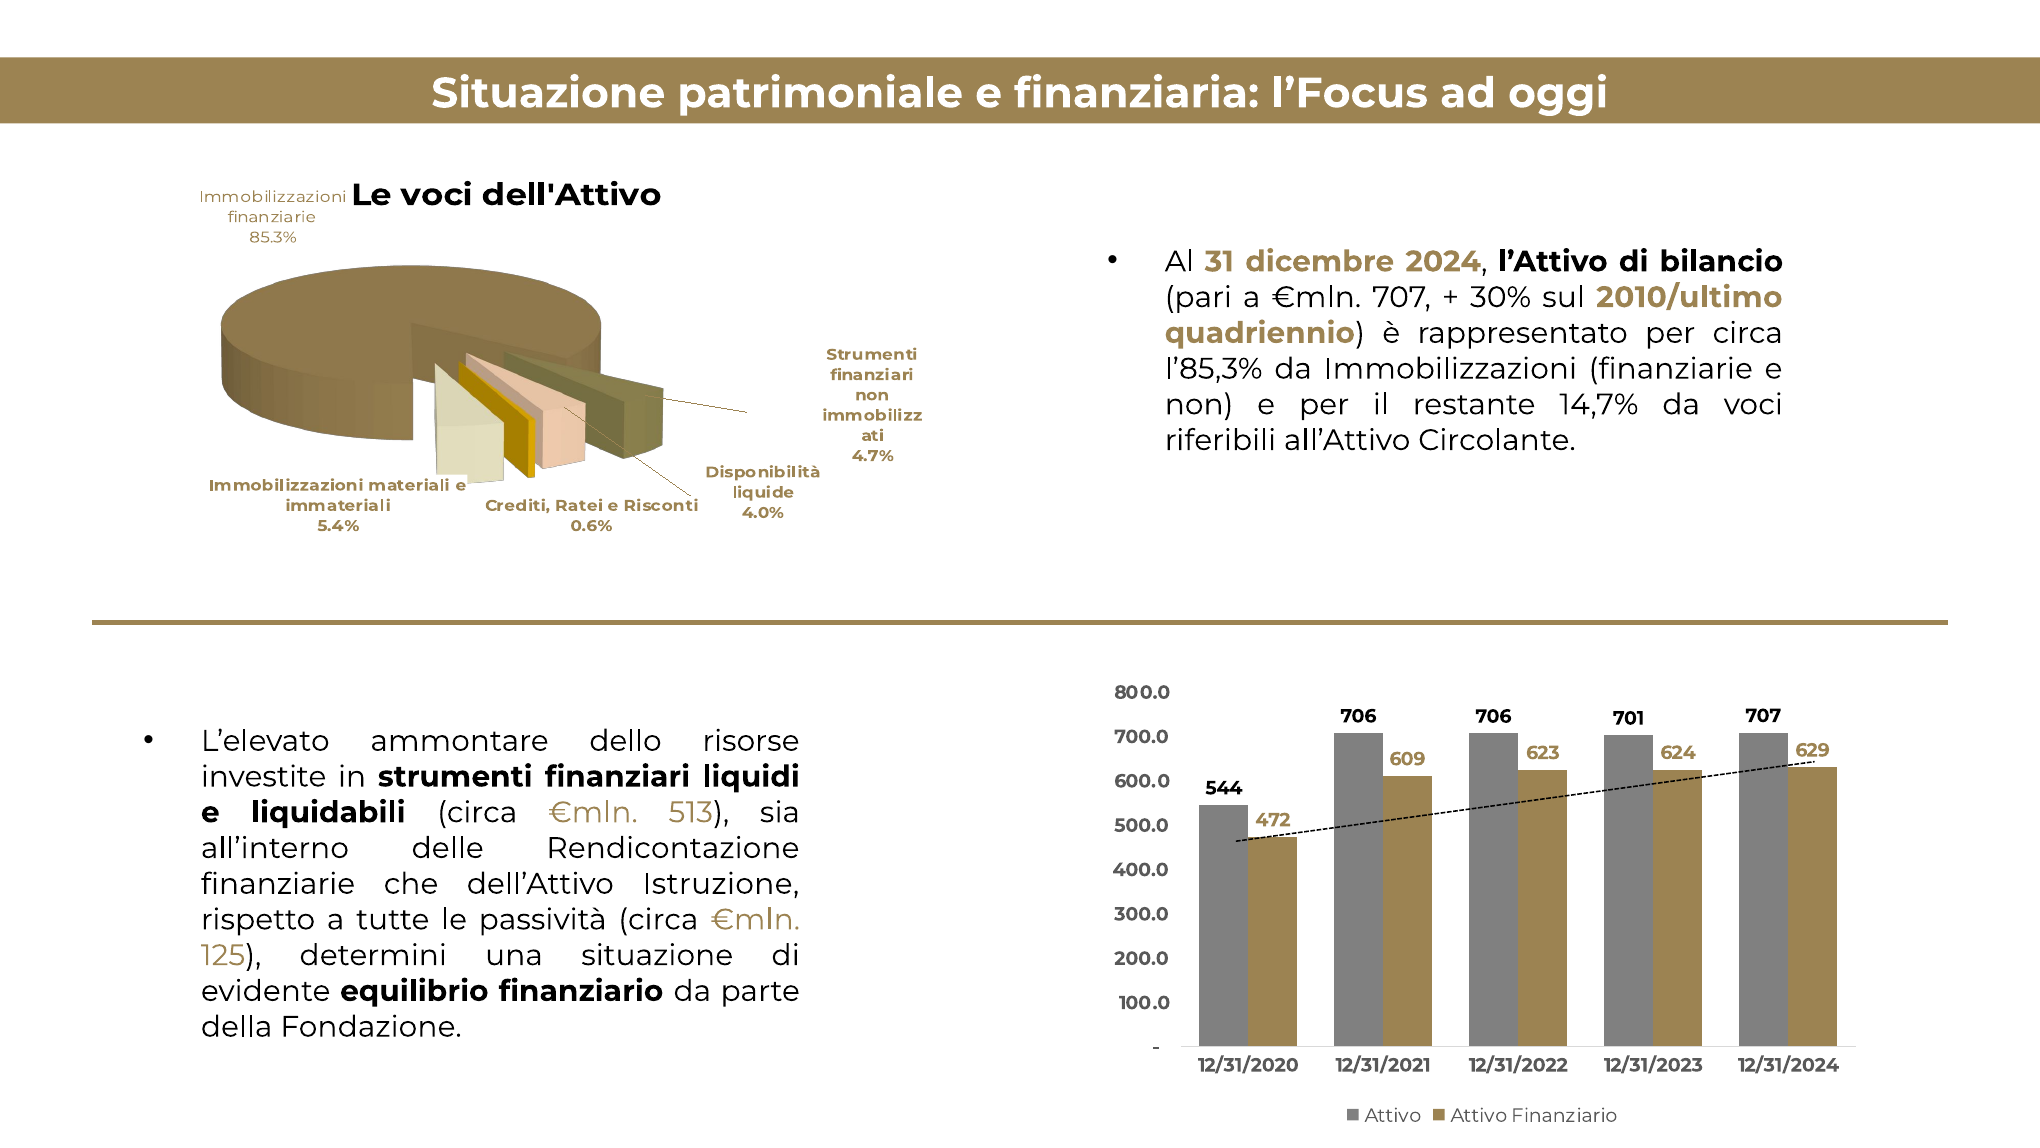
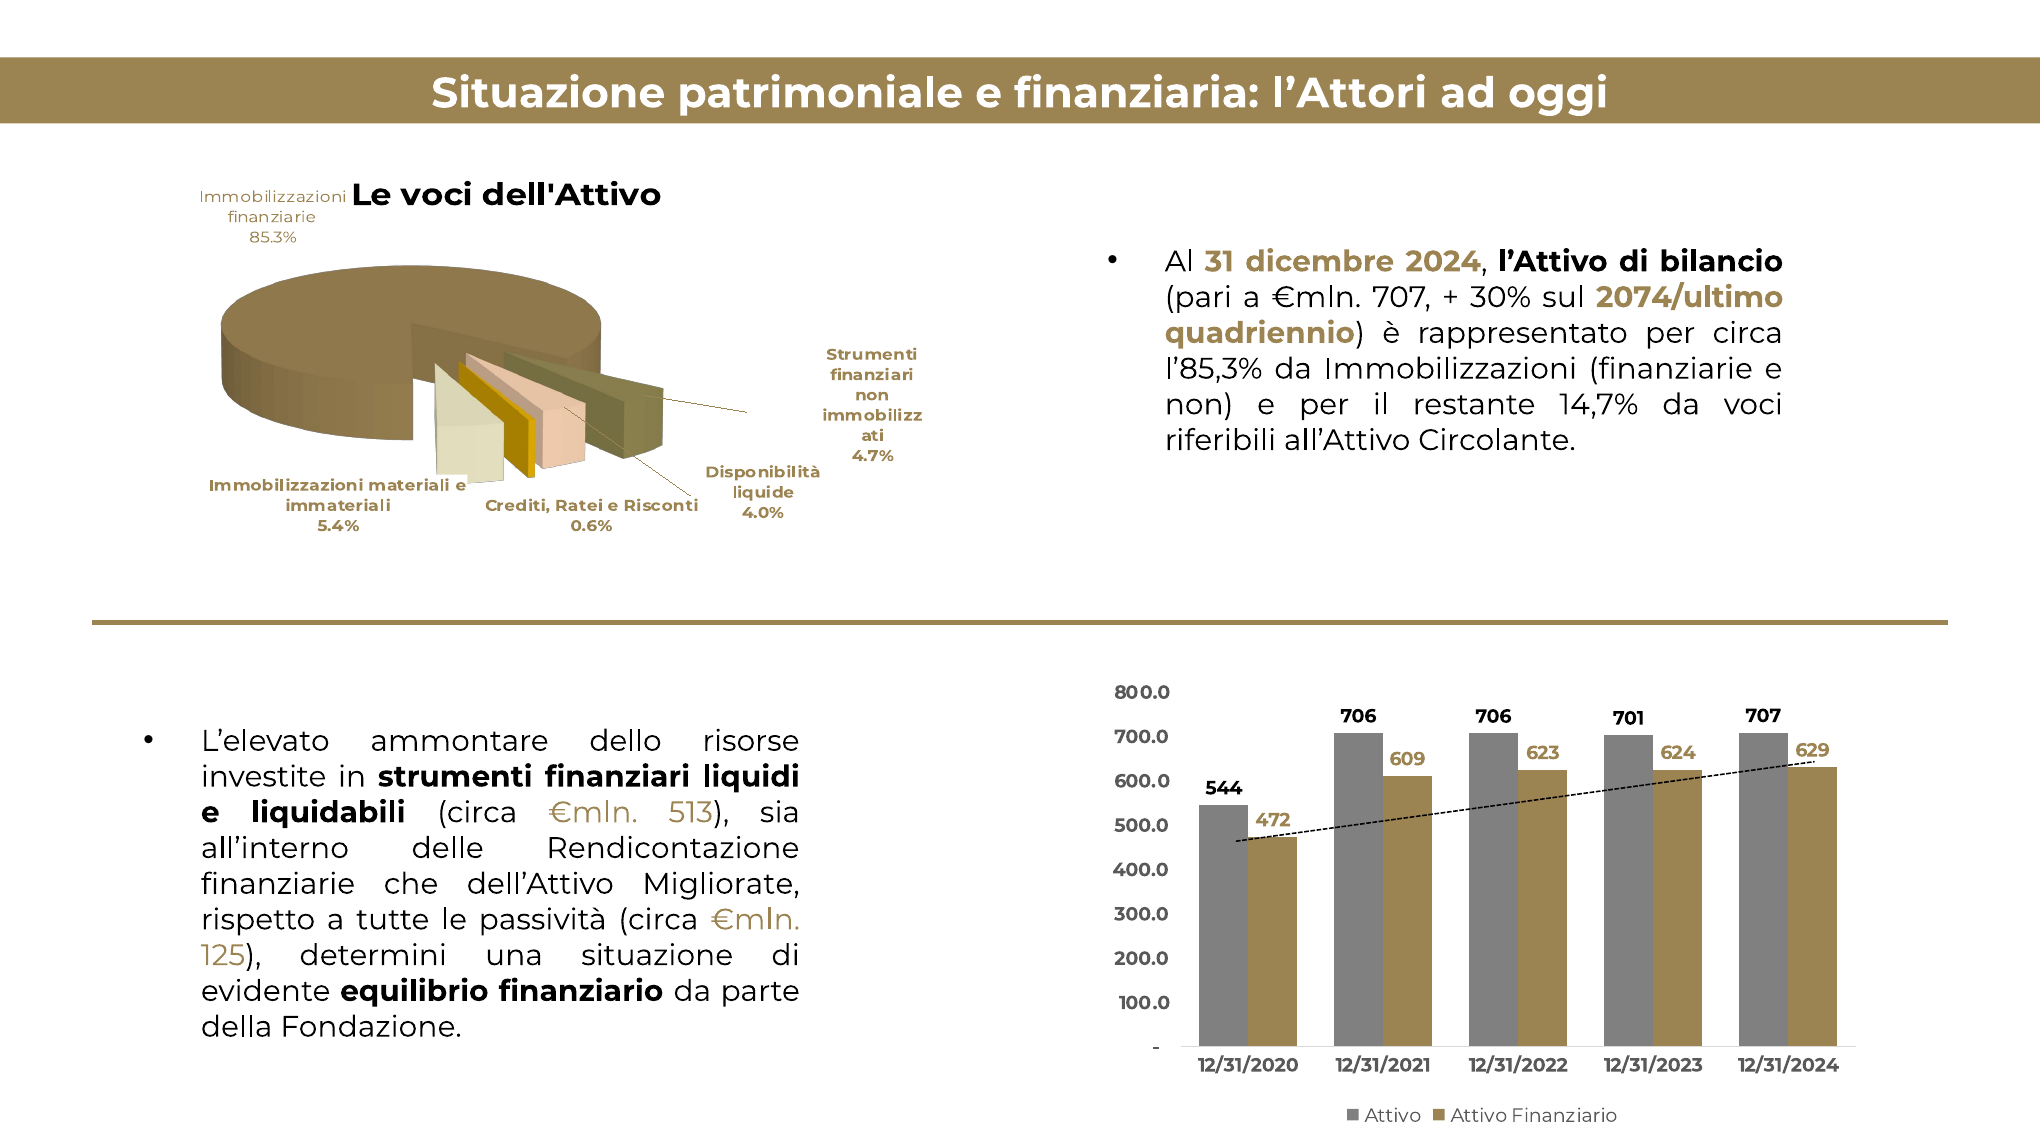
l’Focus: l’Focus -> l’Attori
2010/ultimo: 2010/ultimo -> 2074/ultimo
Istruzione: Istruzione -> Migliorate
